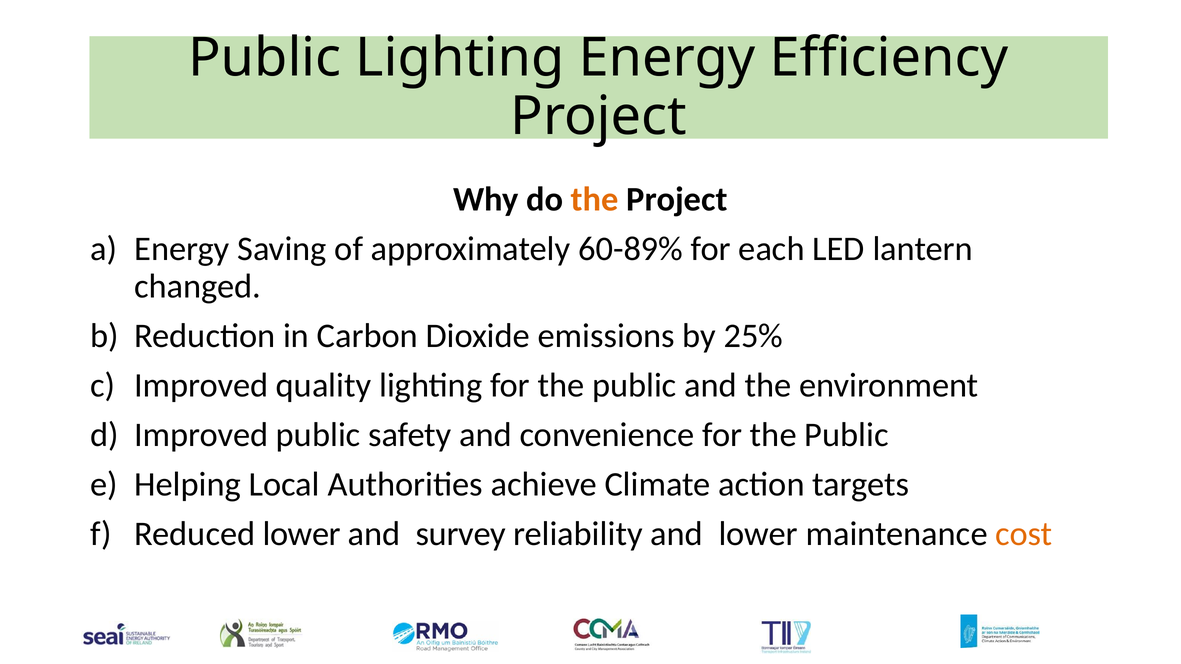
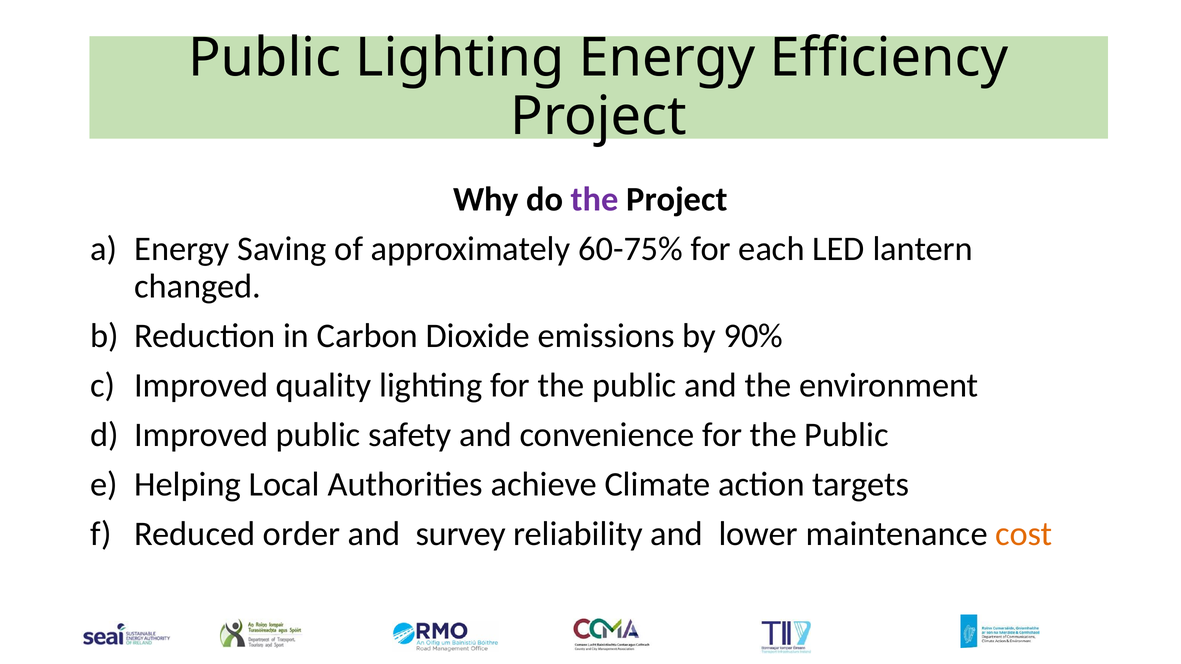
the at (595, 200) colour: orange -> purple
60-89%: 60-89% -> 60-75%
25%: 25% -> 90%
Reduced lower: lower -> order
